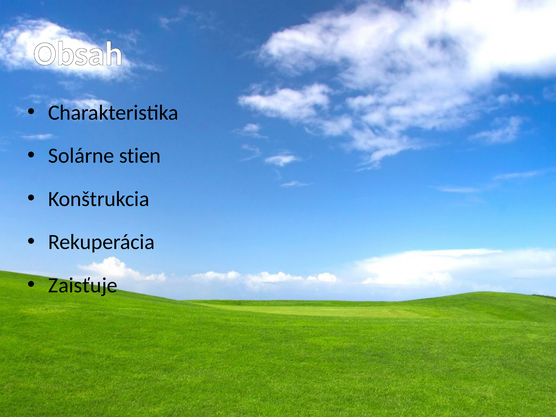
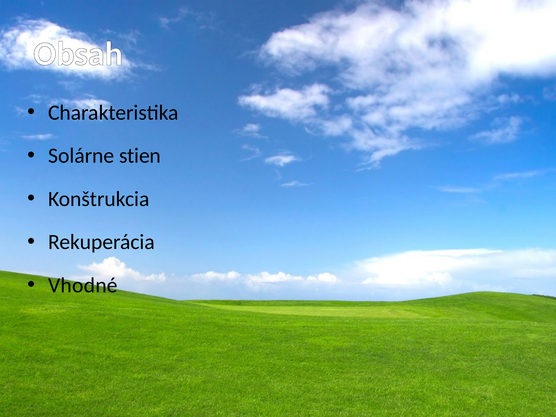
Zaisťuje: Zaisťuje -> Vhodné
